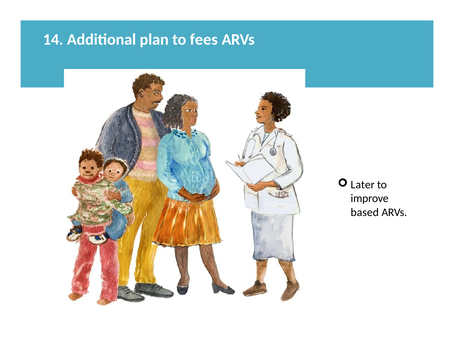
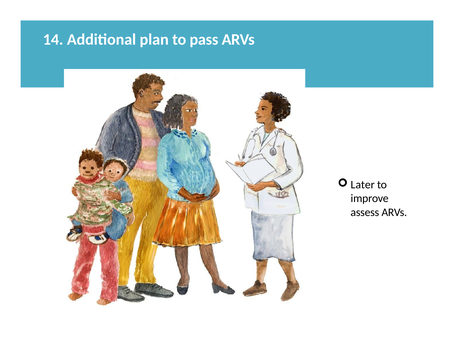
fees: fees -> pass
based: based -> assess
